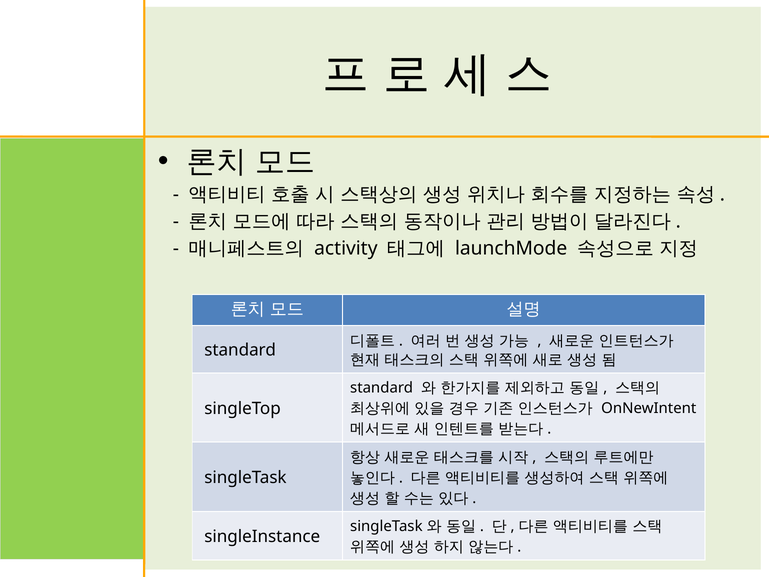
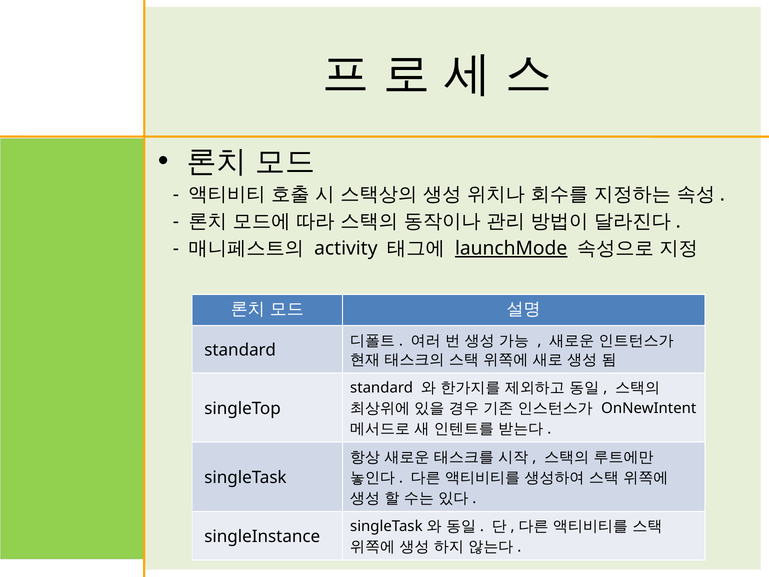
launchMode underline: none -> present
